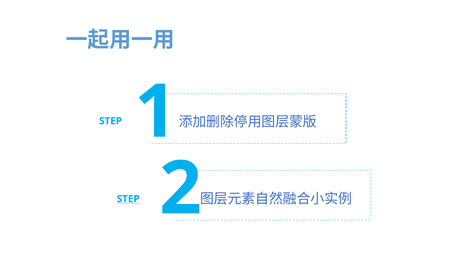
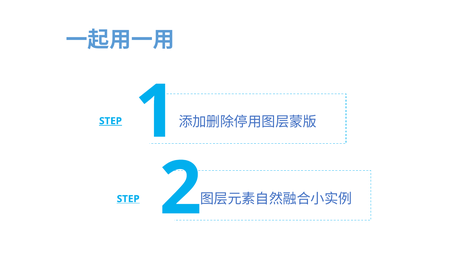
STEP at (111, 121) underline: none -> present
